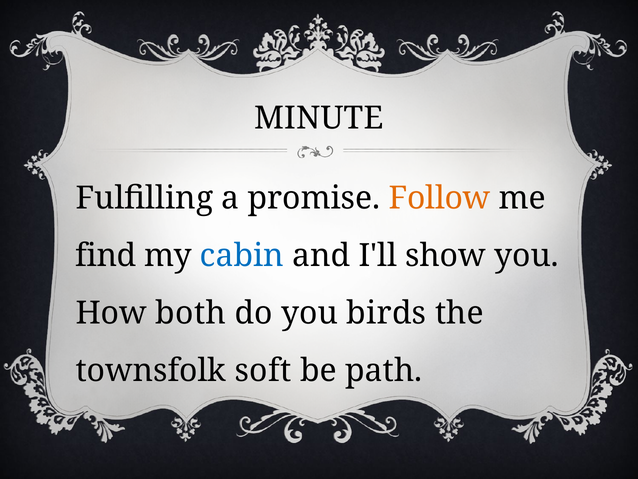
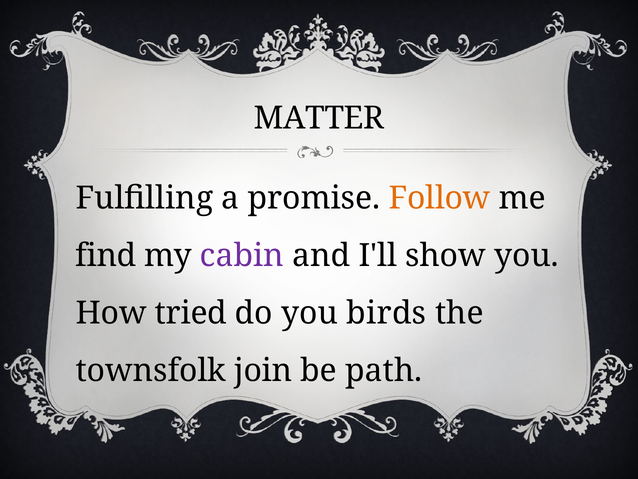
MINUTE: MINUTE -> MATTER
cabin colour: blue -> purple
both: both -> tried
soft: soft -> join
